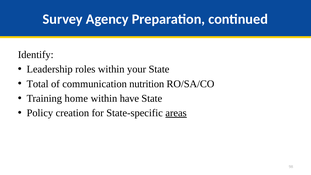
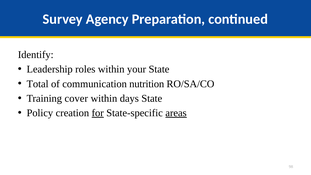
home: home -> cover
have: have -> days
for underline: none -> present
